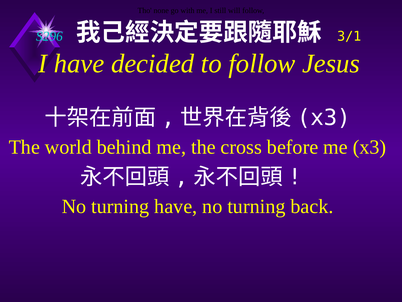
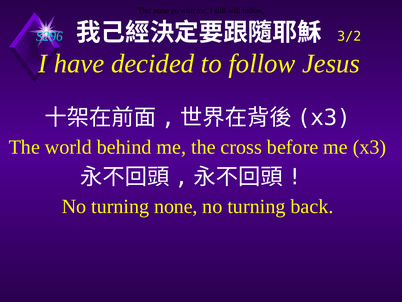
3/1: 3/1 -> 3/2
turning have: have -> none
